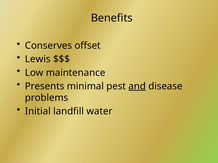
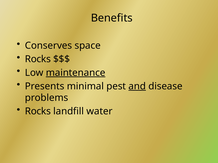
offset: offset -> space
Lewis at (38, 59): Lewis -> Rocks
maintenance underline: none -> present
Initial at (38, 112): Initial -> Rocks
